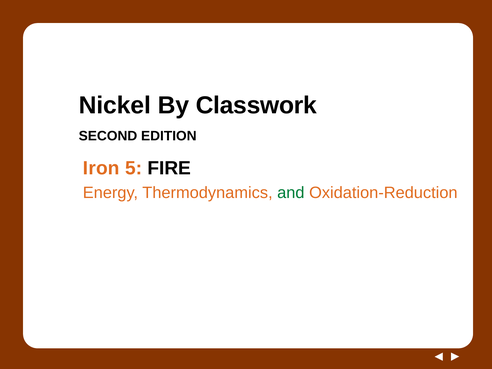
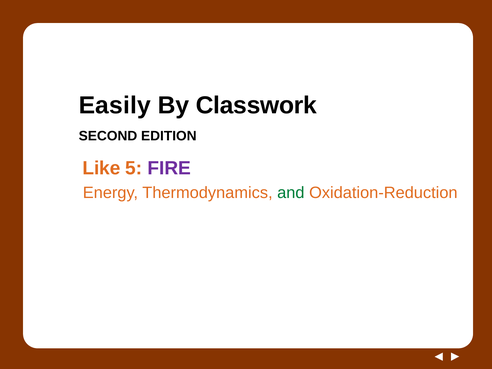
Nickel: Nickel -> Easily
Iron: Iron -> Like
FIRE colour: black -> purple
